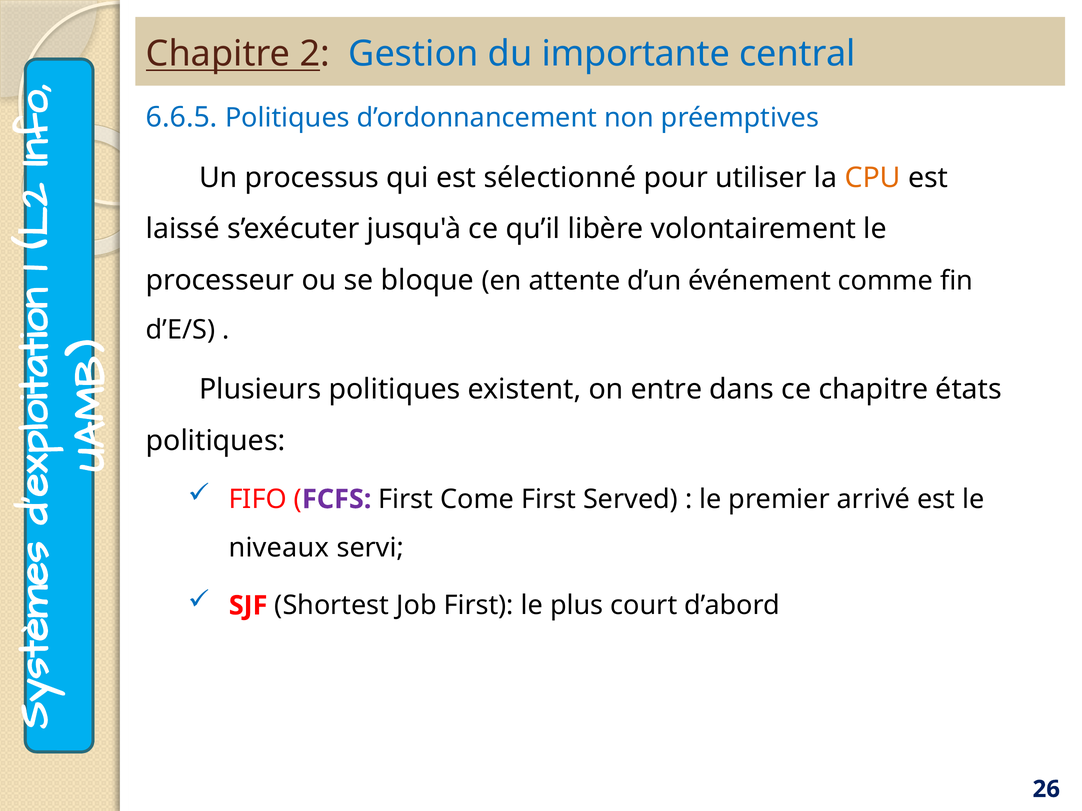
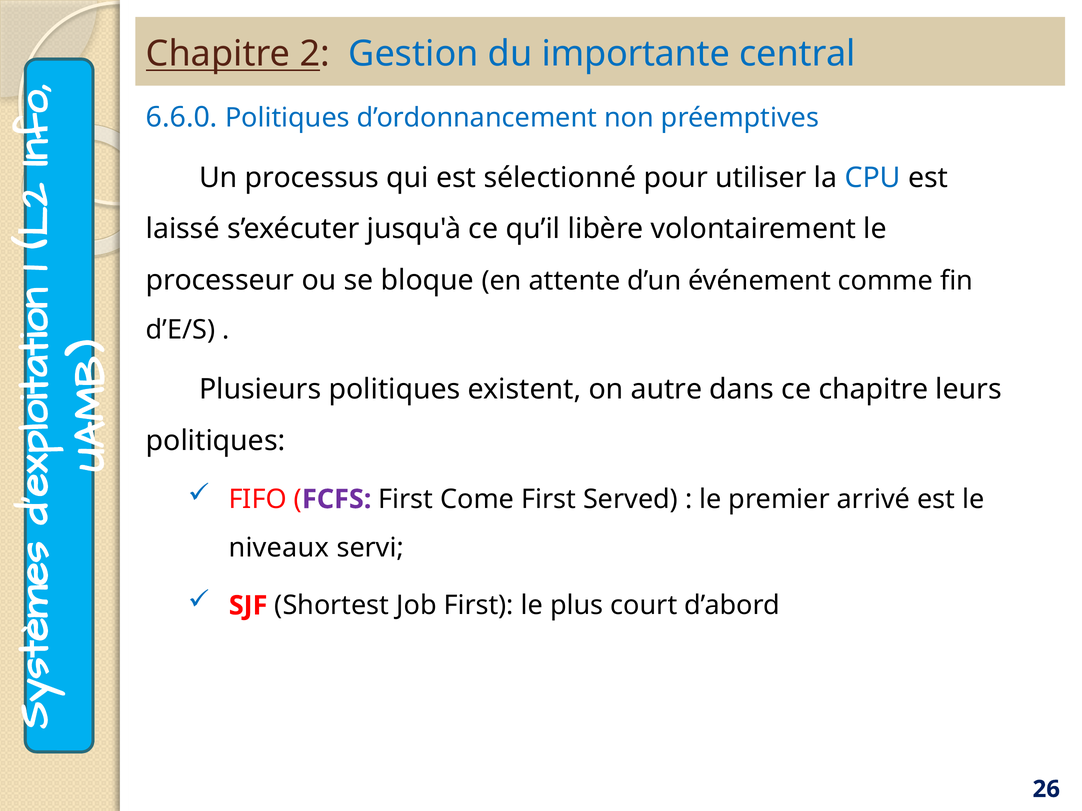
6.6.5: 6.6.5 -> 6.6.0
CPU colour: orange -> blue
entre: entre -> autre
états: états -> leurs
